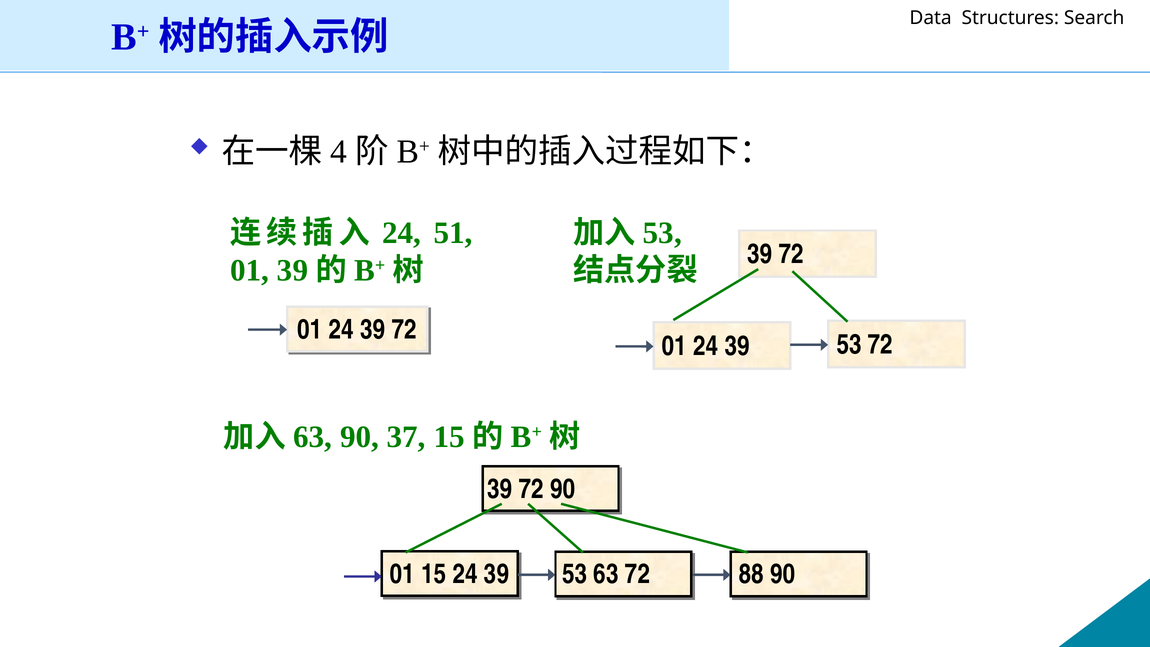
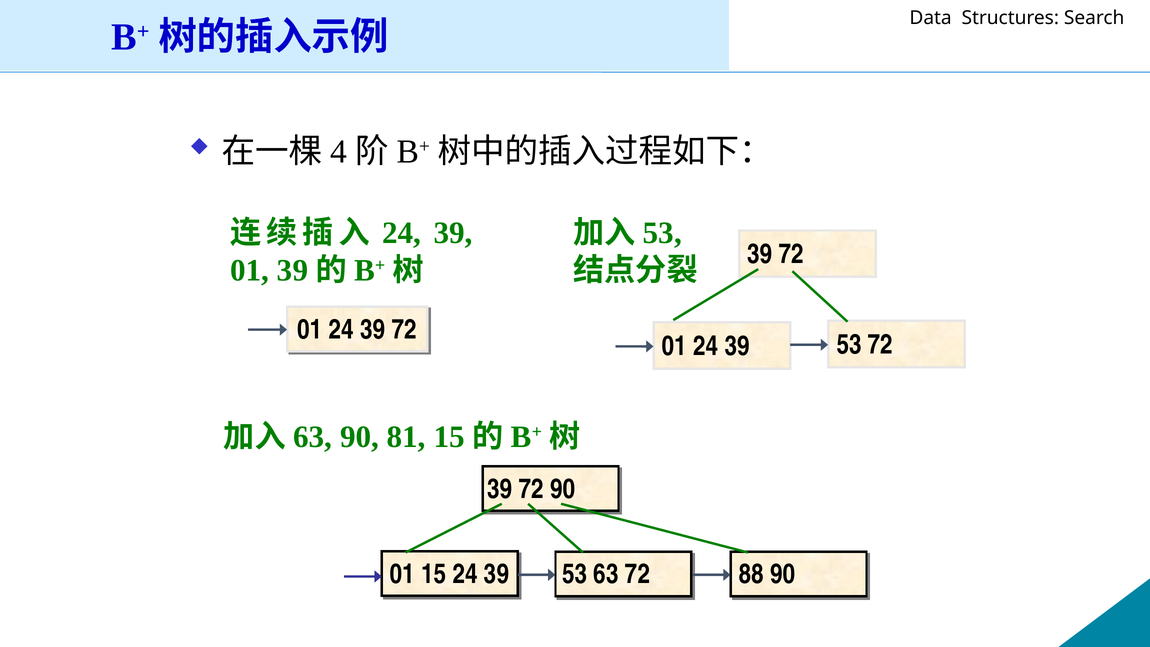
51 at (453, 233): 51 -> 39
37: 37 -> 81
